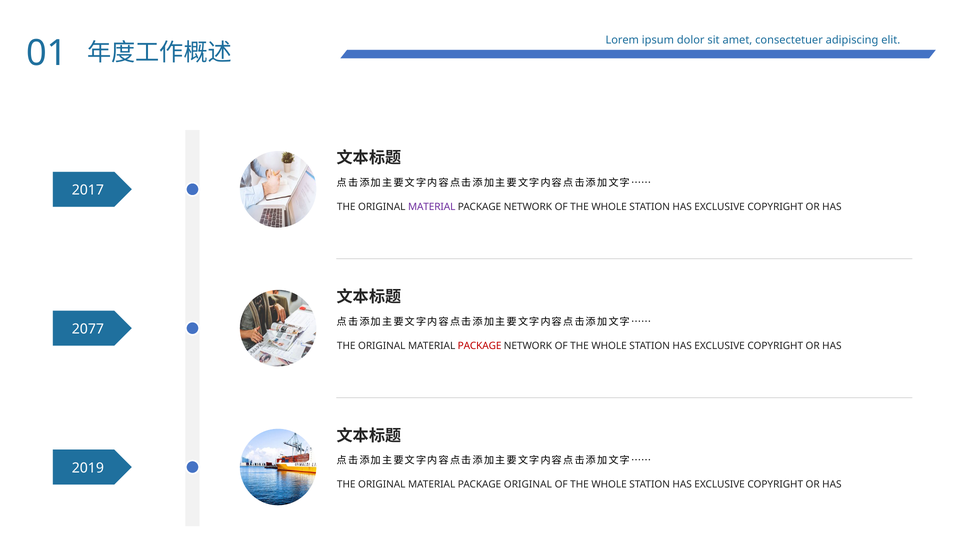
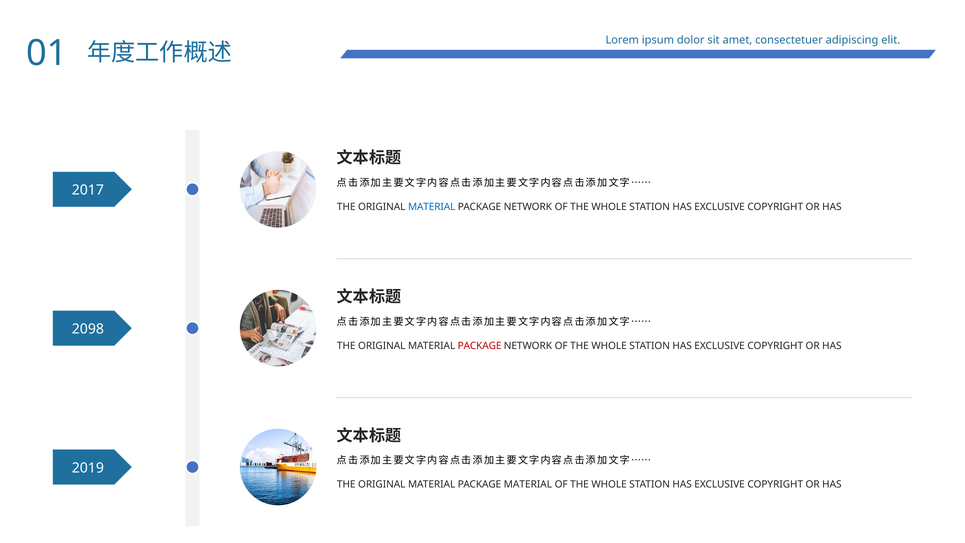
MATERIAL at (432, 207) colour: purple -> blue
2077: 2077 -> 2098
PACKAGE ORIGINAL: ORIGINAL -> MATERIAL
